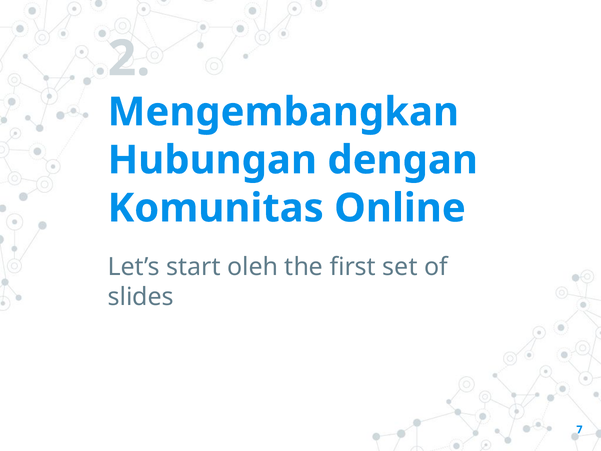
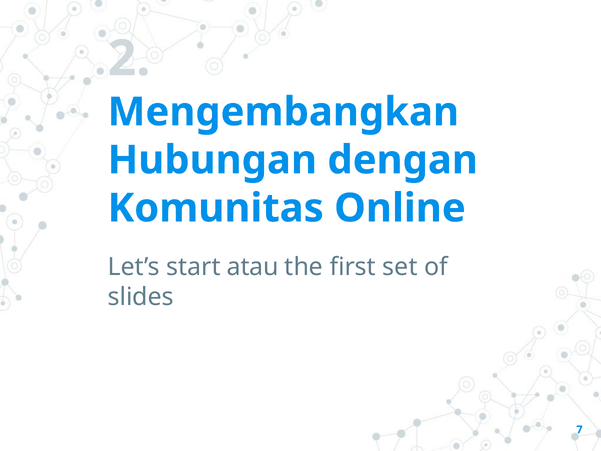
oleh: oleh -> atau
